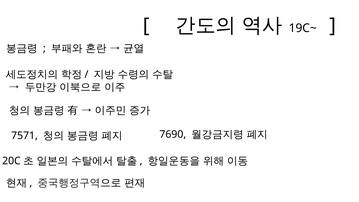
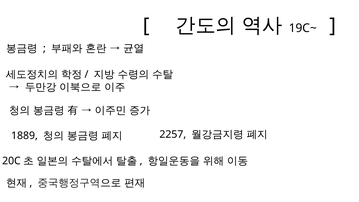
7571: 7571 -> 1889
7690: 7690 -> 2257
